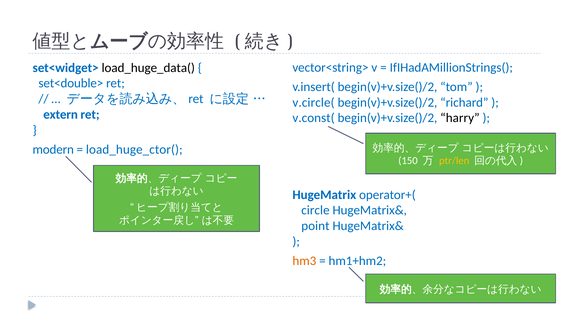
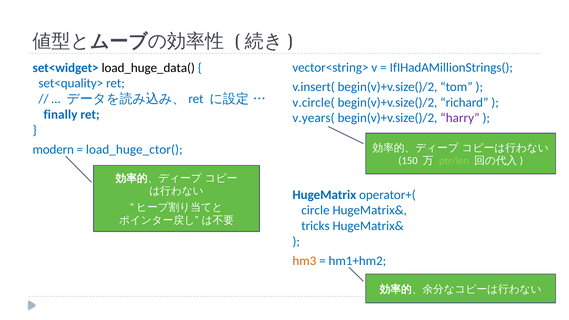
set<double>: set<double> -> set<quality>
extern: extern -> finally
v.const(: v.const( -> v.years(
harry colour: black -> purple
ptr/len colour: yellow -> light green
point: point -> tricks
